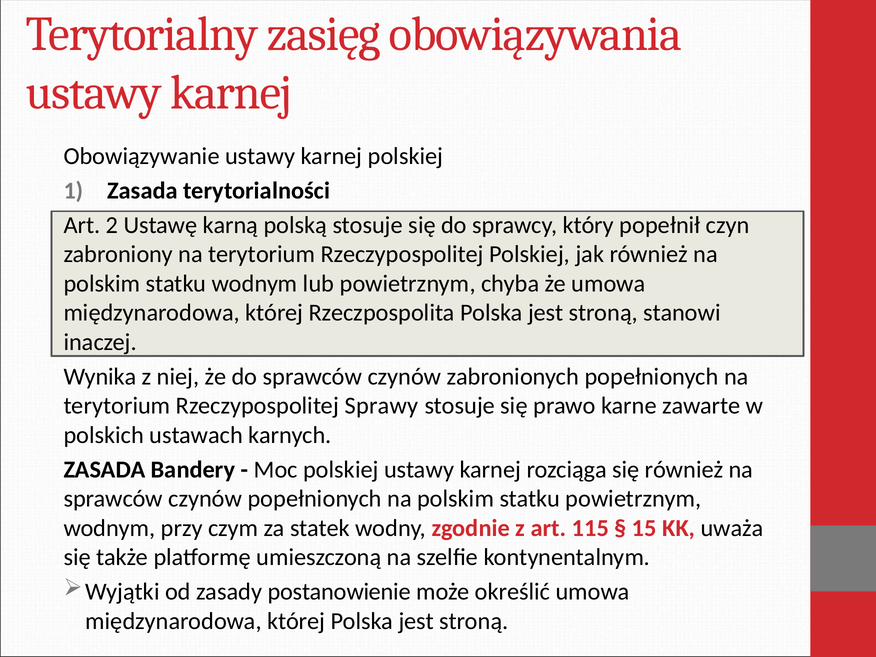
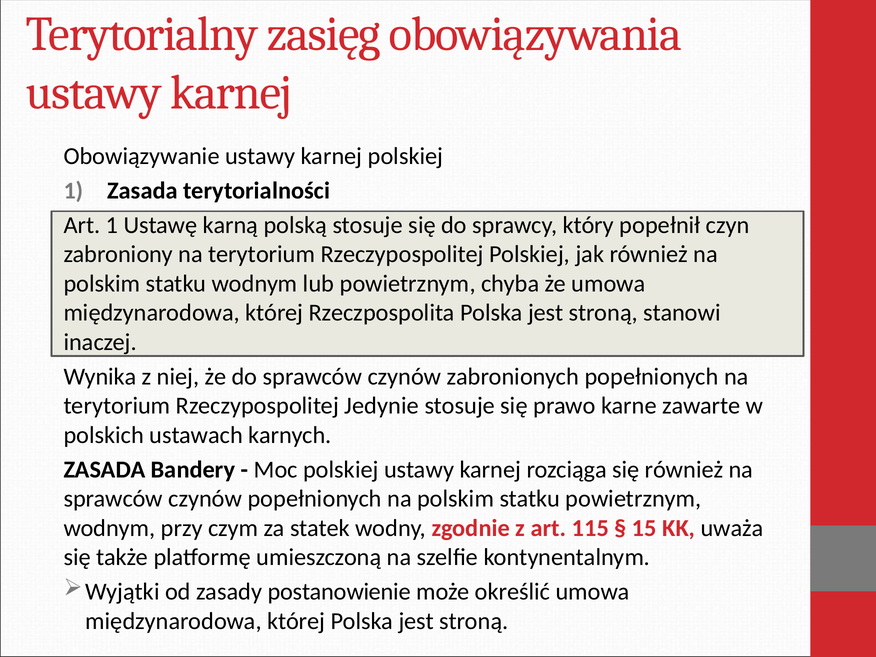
Art 2: 2 -> 1
Sprawy: Sprawy -> Jedynie
